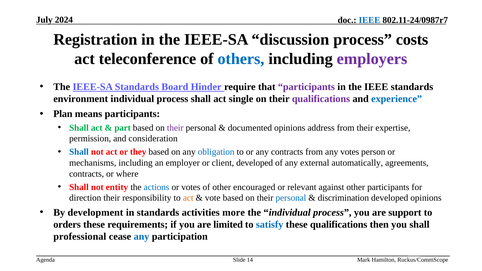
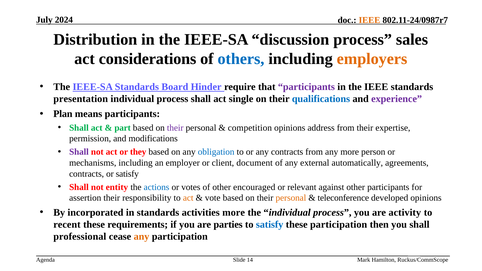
IEEE at (369, 20) colour: blue -> orange
Registration: Registration -> Distribution
costs: costs -> sales
teleconference: teleconference -> considerations
employers colour: purple -> orange
environment: environment -> presentation
qualifications at (321, 99) colour: purple -> blue
experience colour: blue -> purple
documented: documented -> competition
consideration: consideration -> modifications
Shall at (79, 152) colour: blue -> purple
any votes: votes -> more
client developed: developed -> document
or where: where -> satisfy
direction: direction -> assertion
personal at (291, 198) colour: blue -> orange
discrimination: discrimination -> teleconference
development: development -> incorporated
support: support -> activity
orders: orders -> recent
limited: limited -> parties
these qualifications: qualifications -> participation
any at (142, 237) colour: blue -> orange
